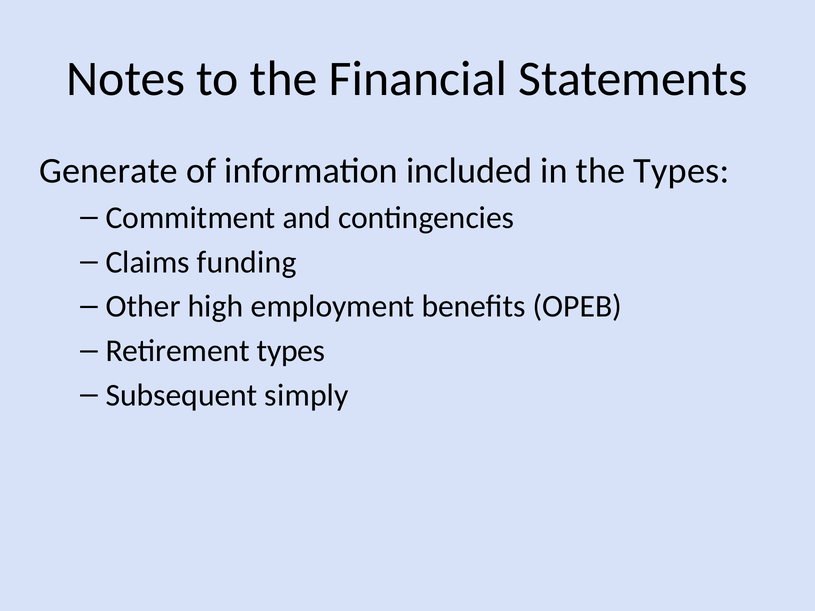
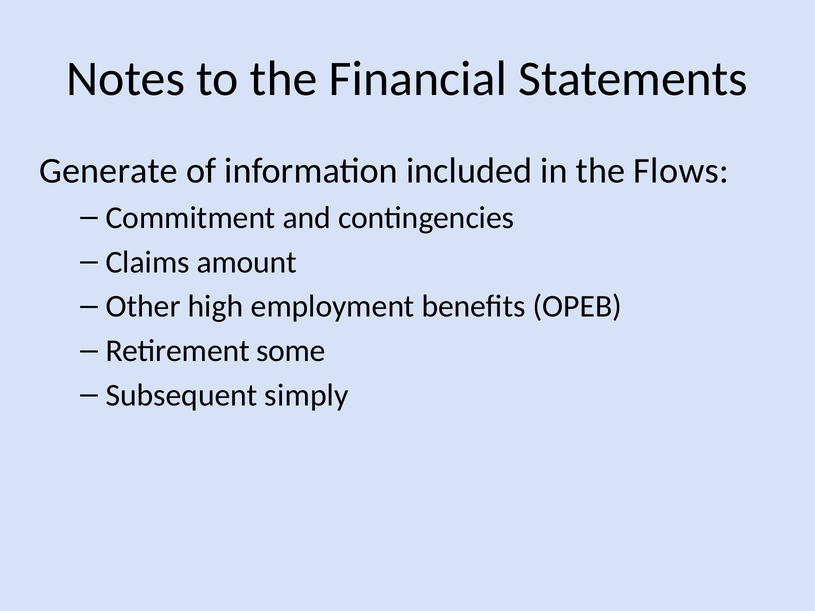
the Types: Types -> Flows
funding: funding -> amount
Retirement types: types -> some
